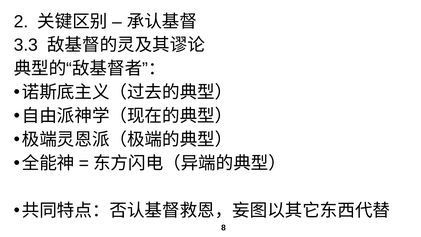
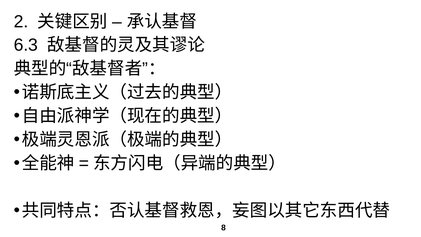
3.3: 3.3 -> 6.3
